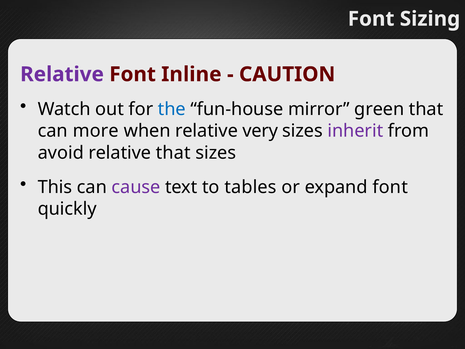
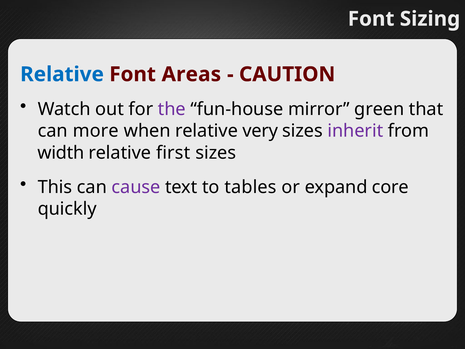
Relative at (62, 74) colour: purple -> blue
Inline: Inline -> Areas
the colour: blue -> purple
avoid: avoid -> width
relative that: that -> first
expand font: font -> core
